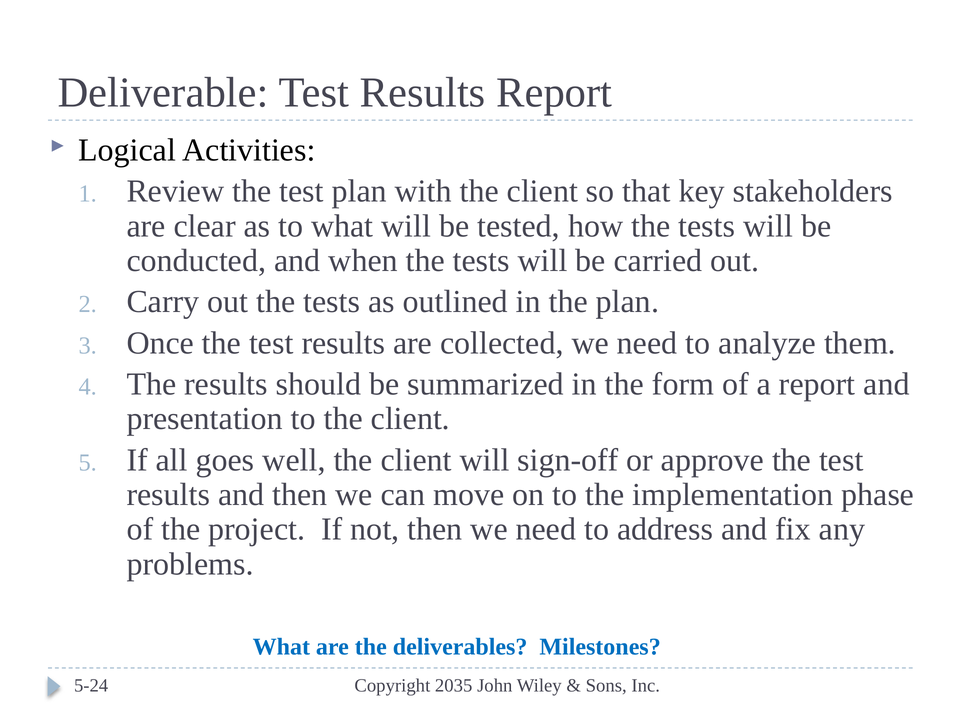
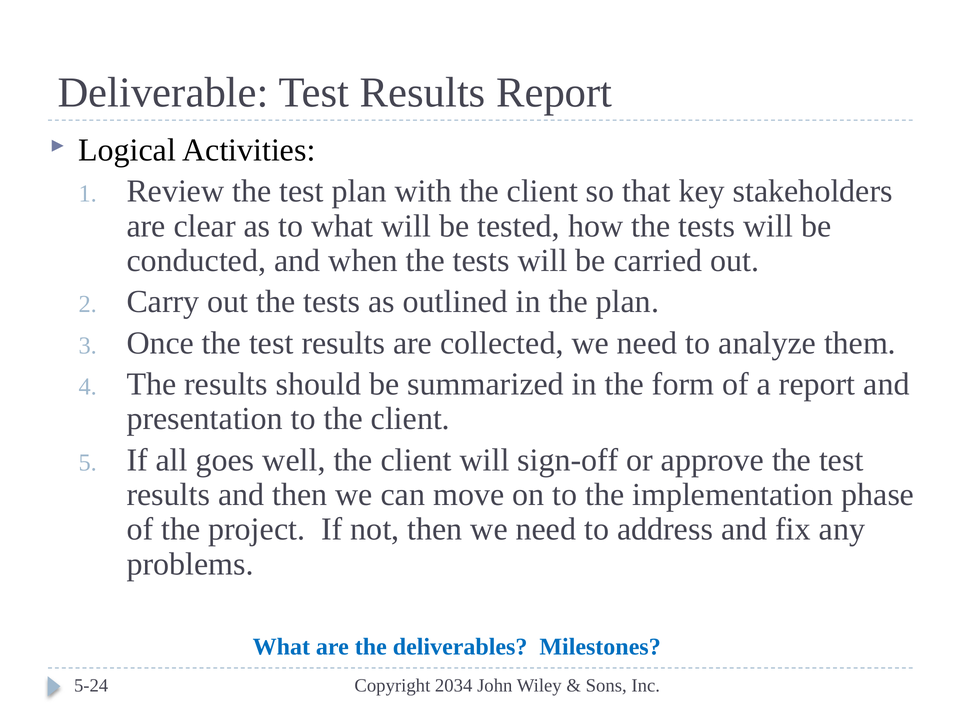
2035: 2035 -> 2034
